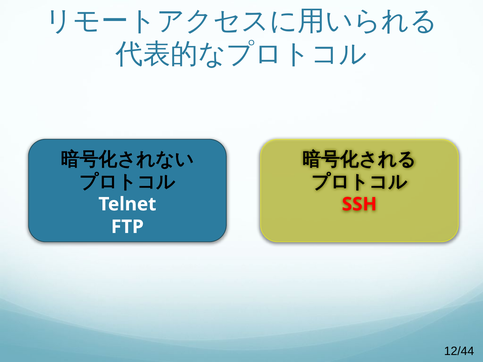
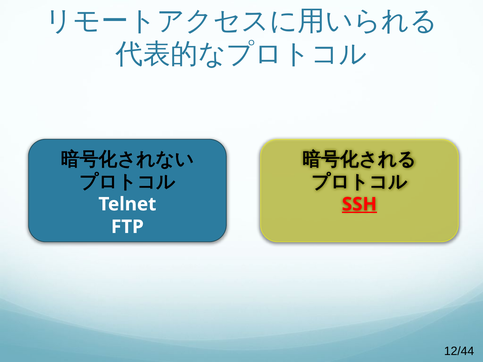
SSH underline: none -> present
